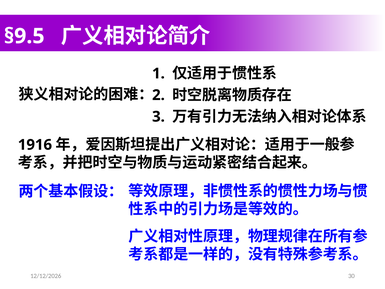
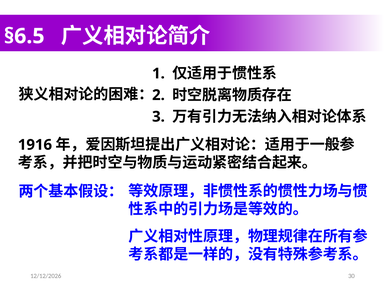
§9.5: §9.5 -> §6.5
